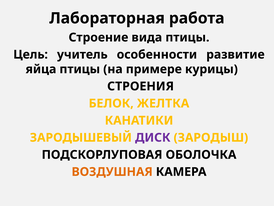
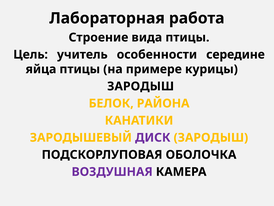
развитие: развитие -> середине
СТРОЕНИЯ at (141, 86): СТРОЕНИЯ -> ЗАРОДЫШ
ЖЕЛТКА: ЖЕЛТКА -> РАЙОНА
ВОЗДУШНАЯ colour: orange -> purple
